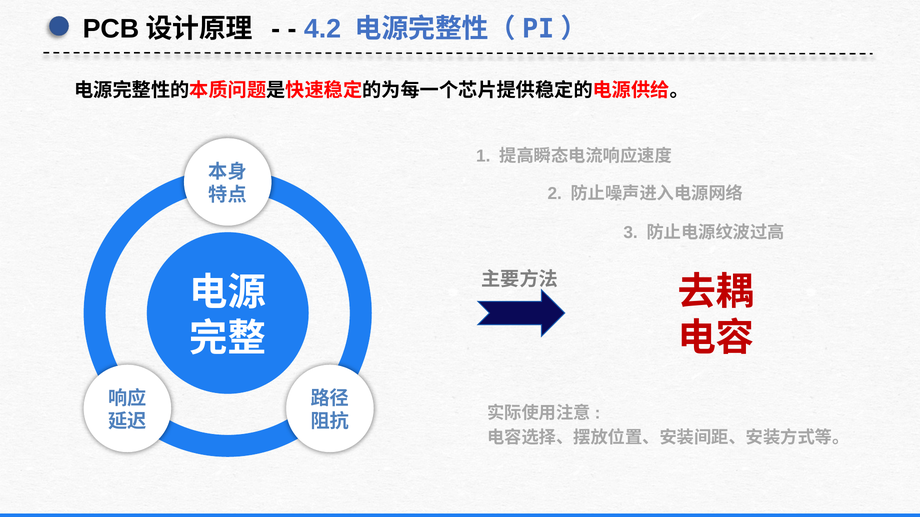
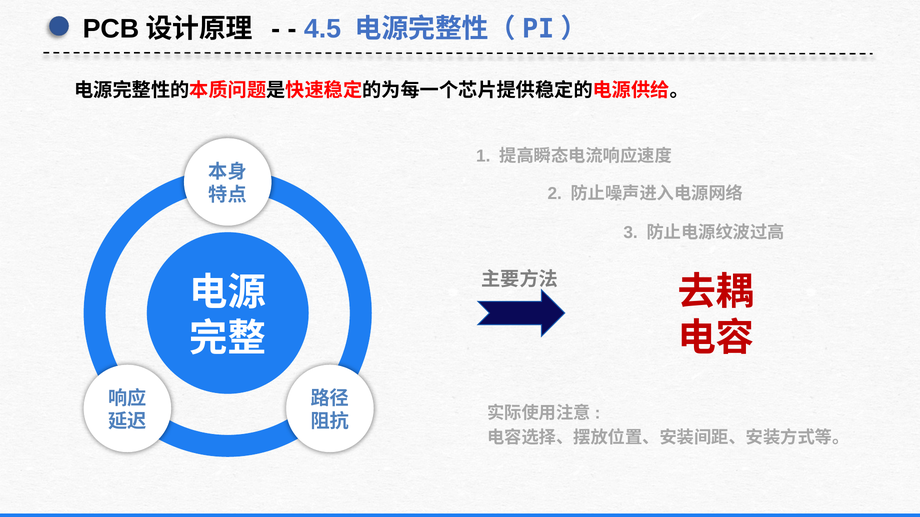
4.2: 4.2 -> 4.5
